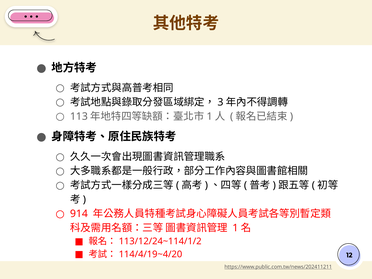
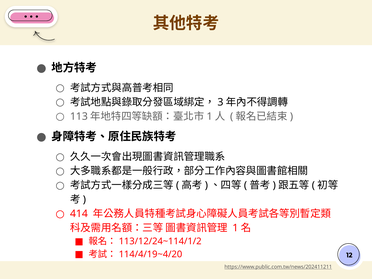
914: 914 -> 414
